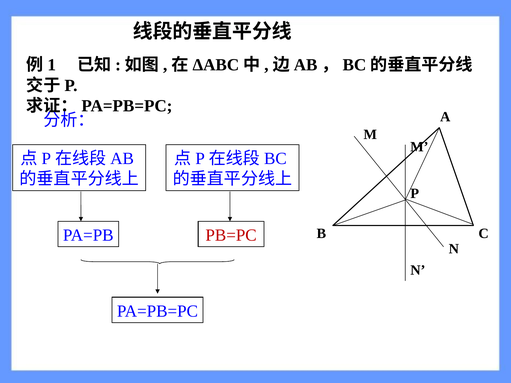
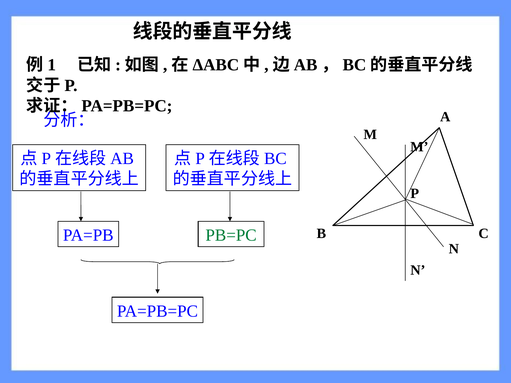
PB=PC colour: red -> green
